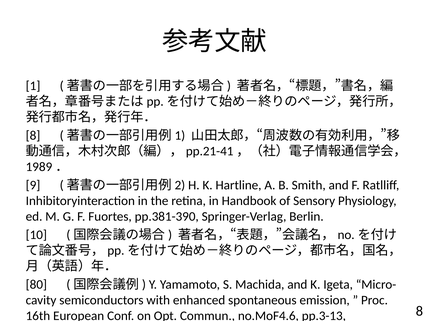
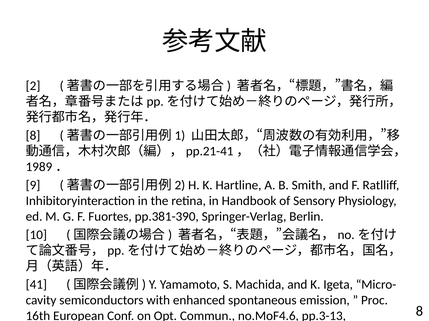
1: 1 -> 2
80: 80 -> 41
